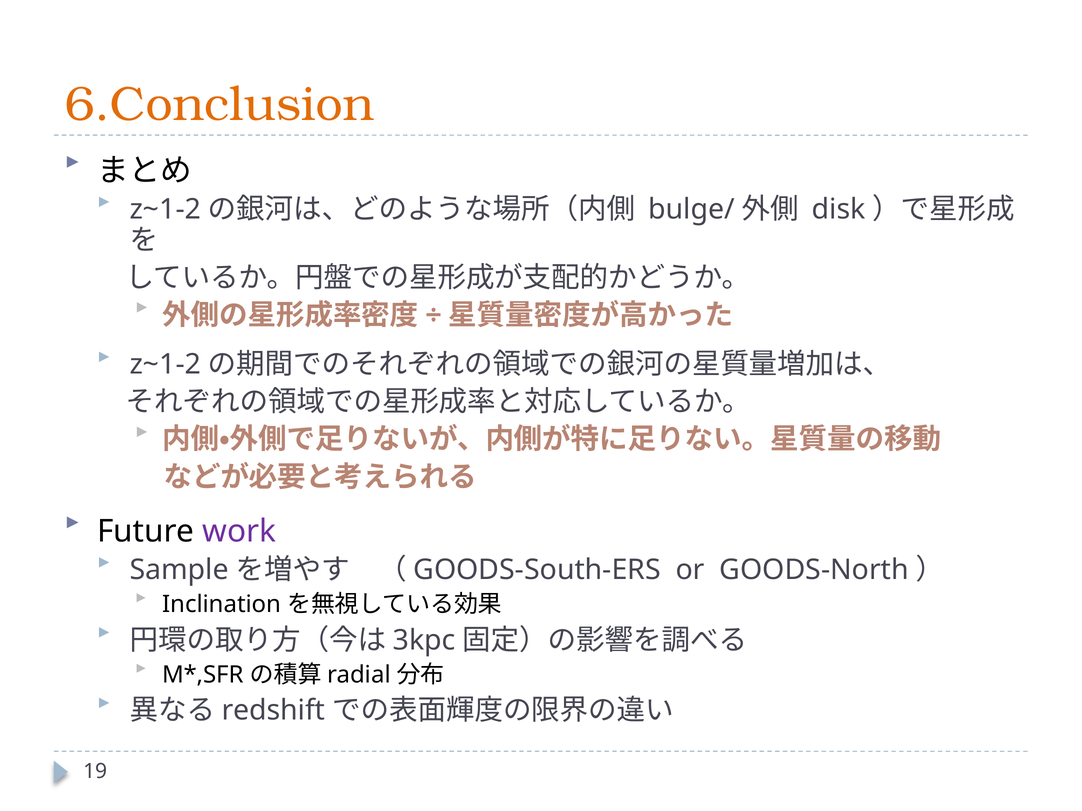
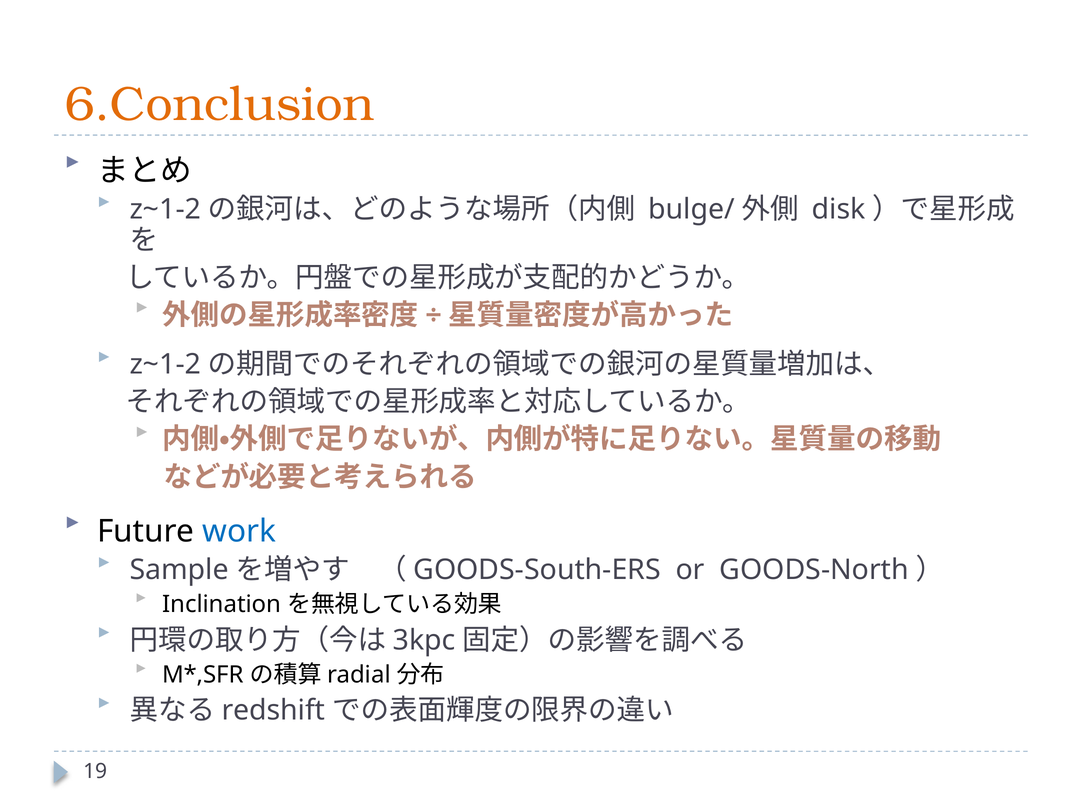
work colour: purple -> blue
